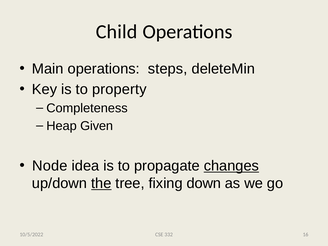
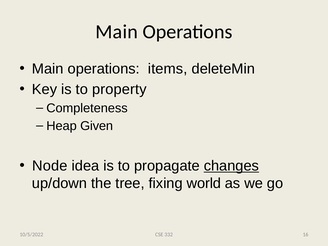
Child at (117, 32): Child -> Main
steps: steps -> items
the underline: present -> none
down: down -> world
